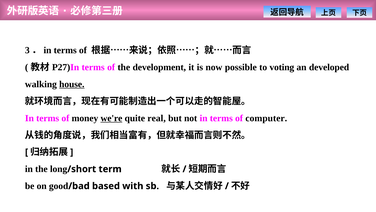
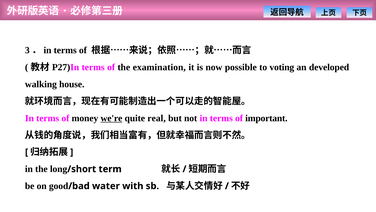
development: development -> examination
house underline: present -> none
computer: computer -> important
based: based -> water
